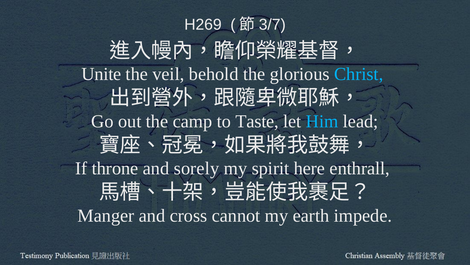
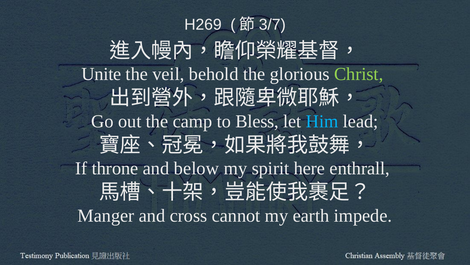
Christ colour: light blue -> light green
Taste: Taste -> Bless
sorely: sorely -> below
